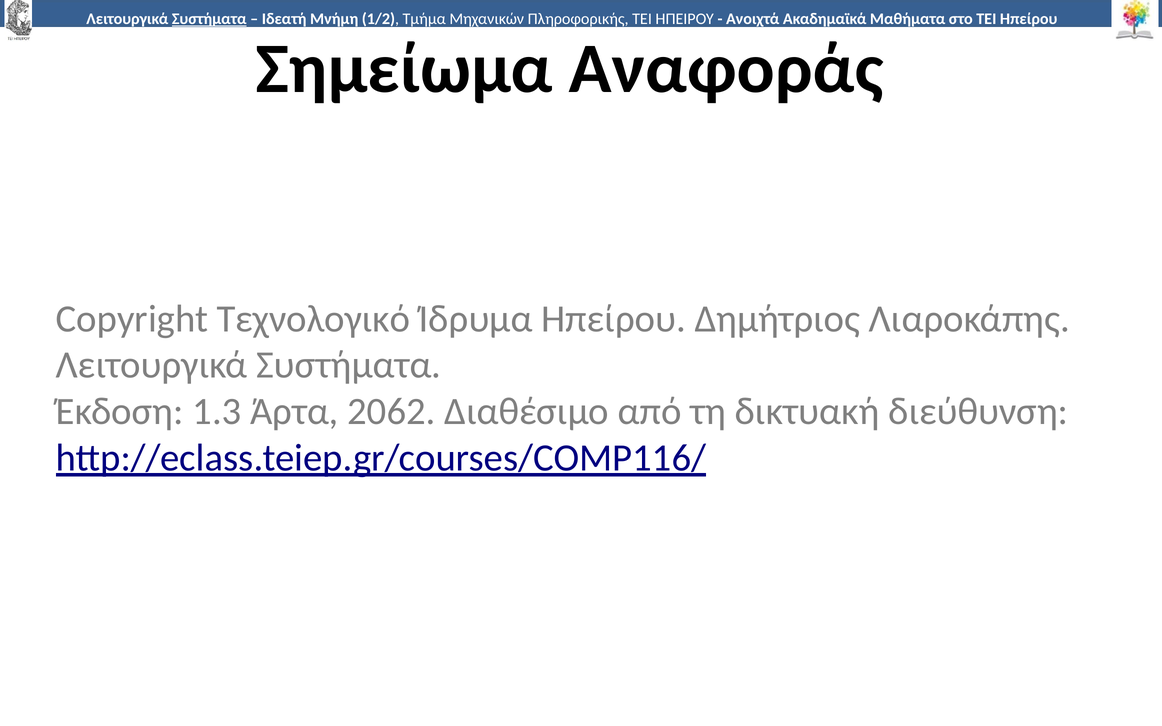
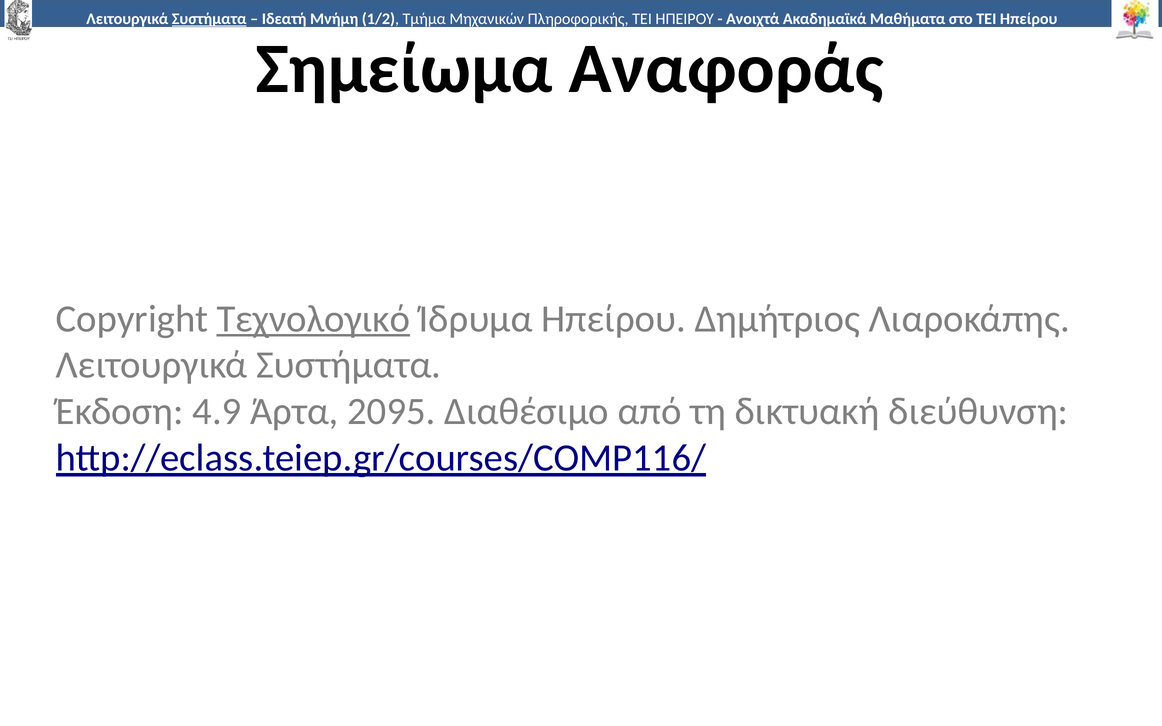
Τεχνολογικό underline: none -> present
1.3: 1.3 -> 4.9
2062: 2062 -> 2095
